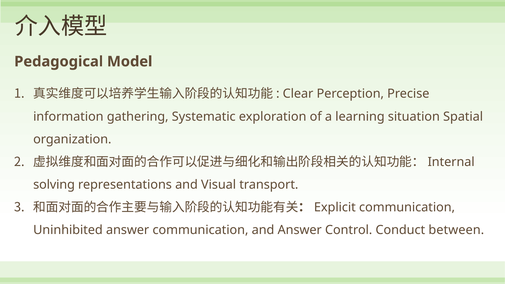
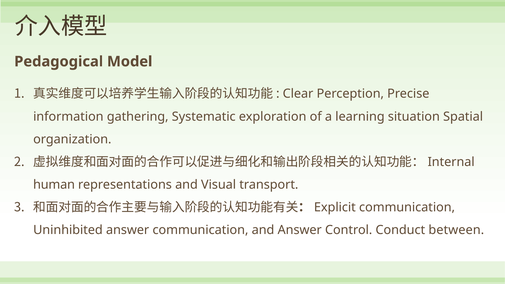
solving: solving -> human
